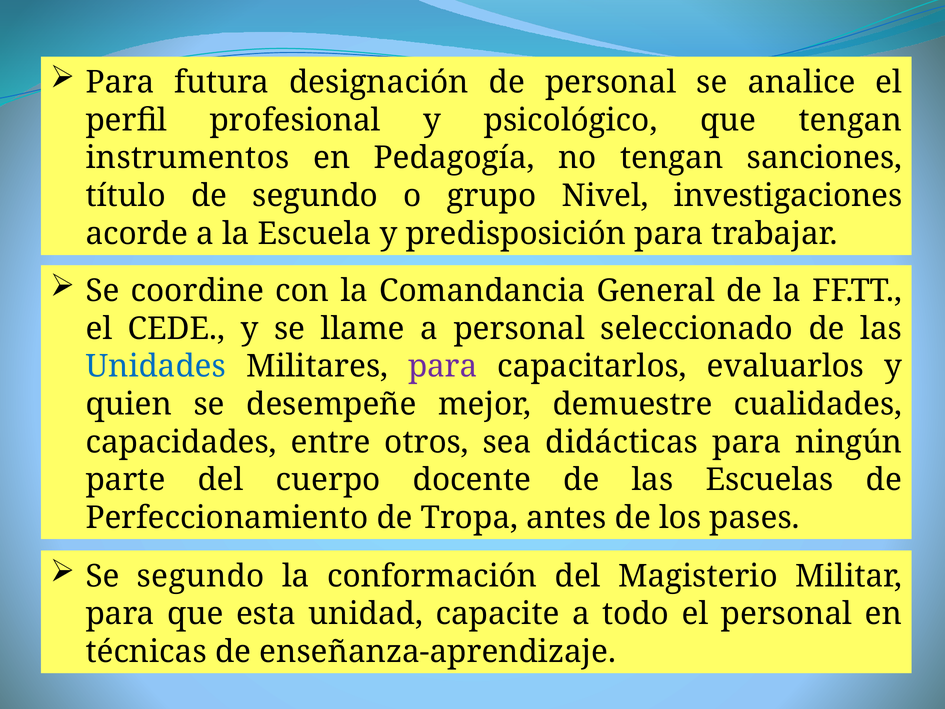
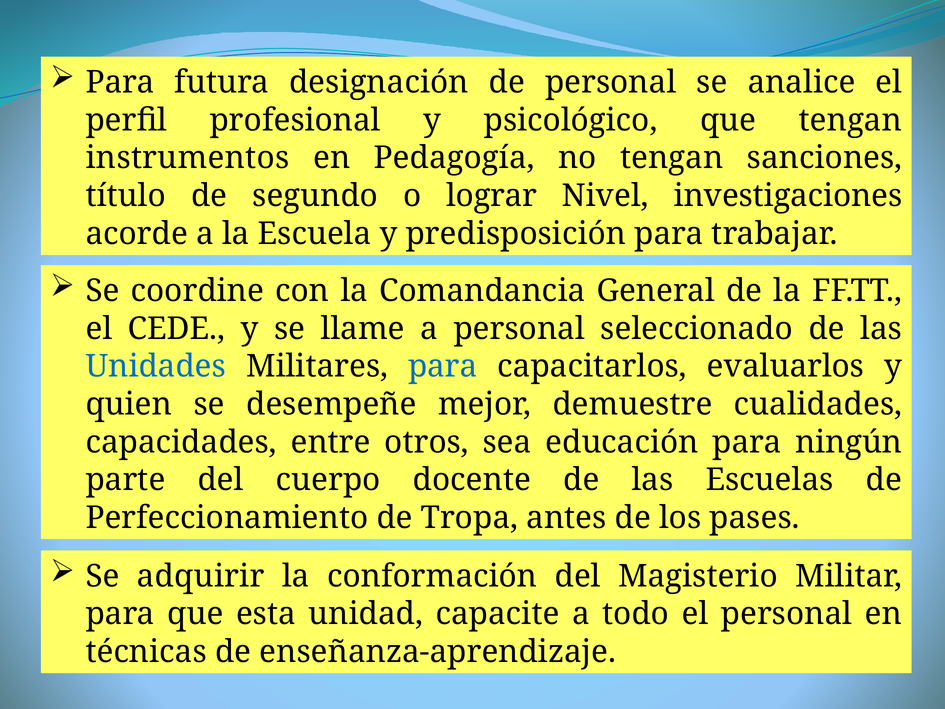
grupo: grupo -> lograr
para at (443, 366) colour: purple -> blue
didácticas: didácticas -> educación
Se segundo: segundo -> adquirir
